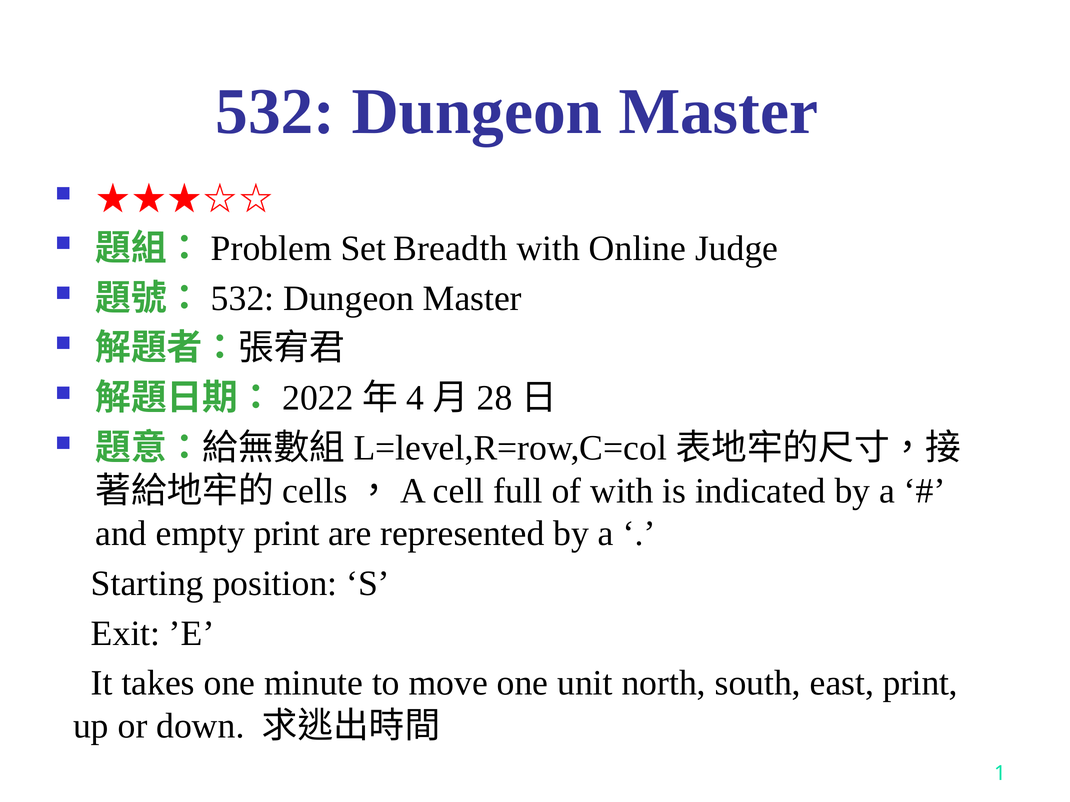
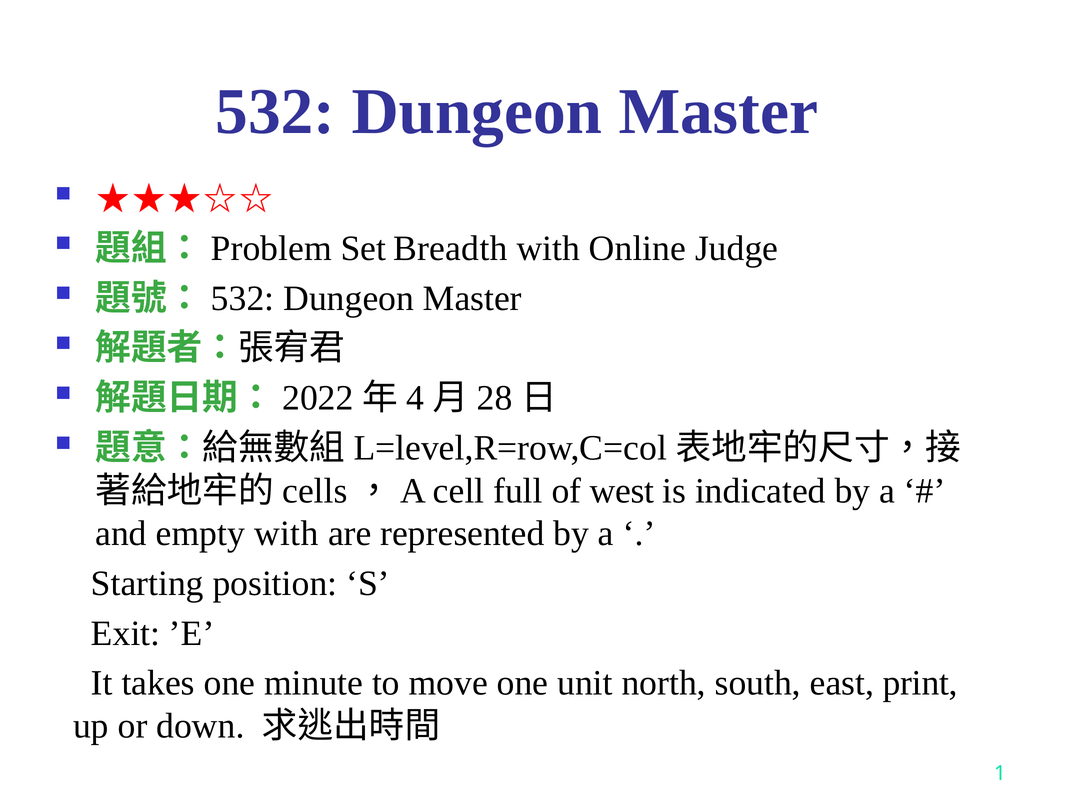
of with: with -> west
empty print: print -> with
